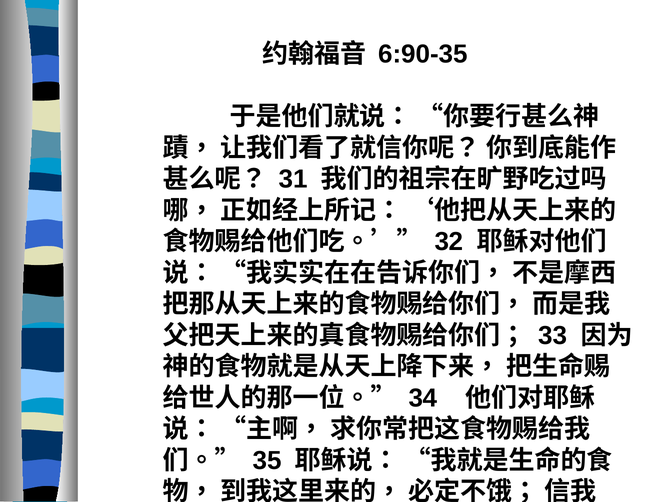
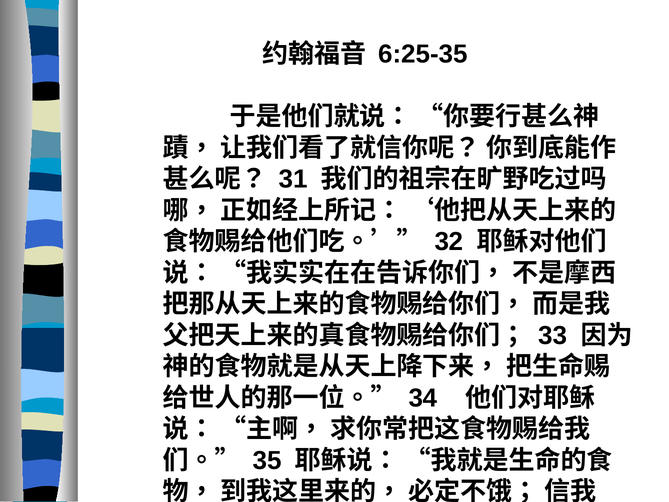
6:90-35: 6:90-35 -> 6:25-35
